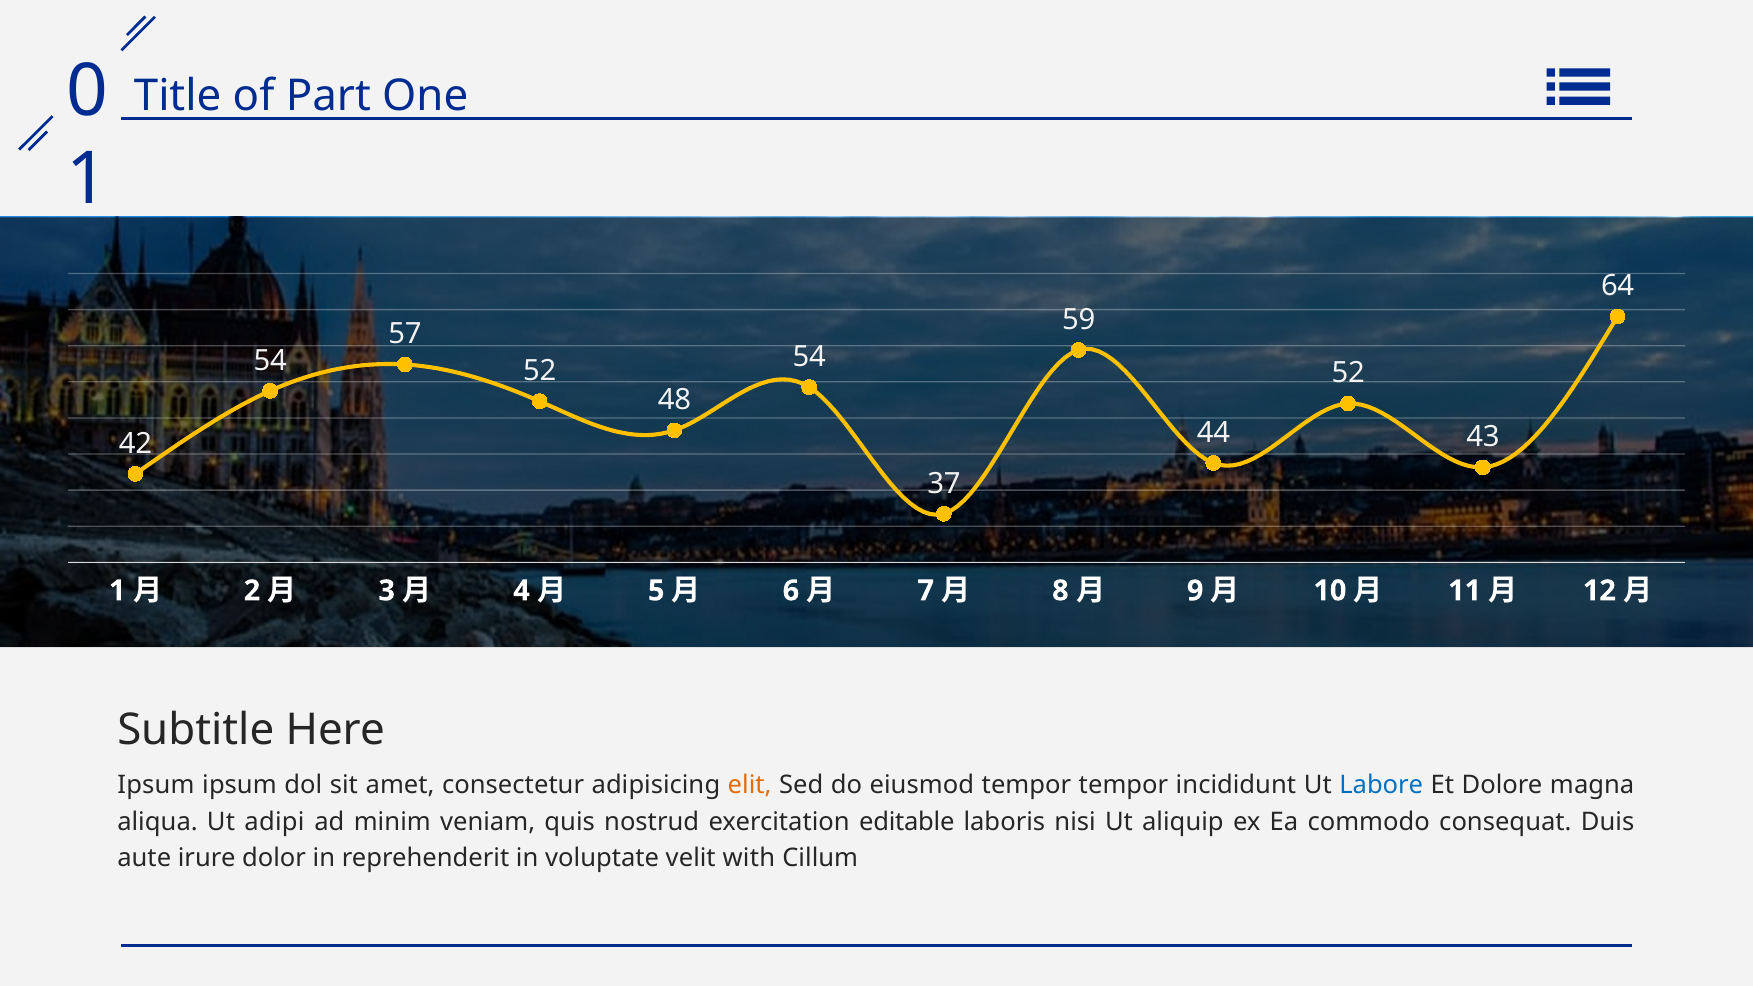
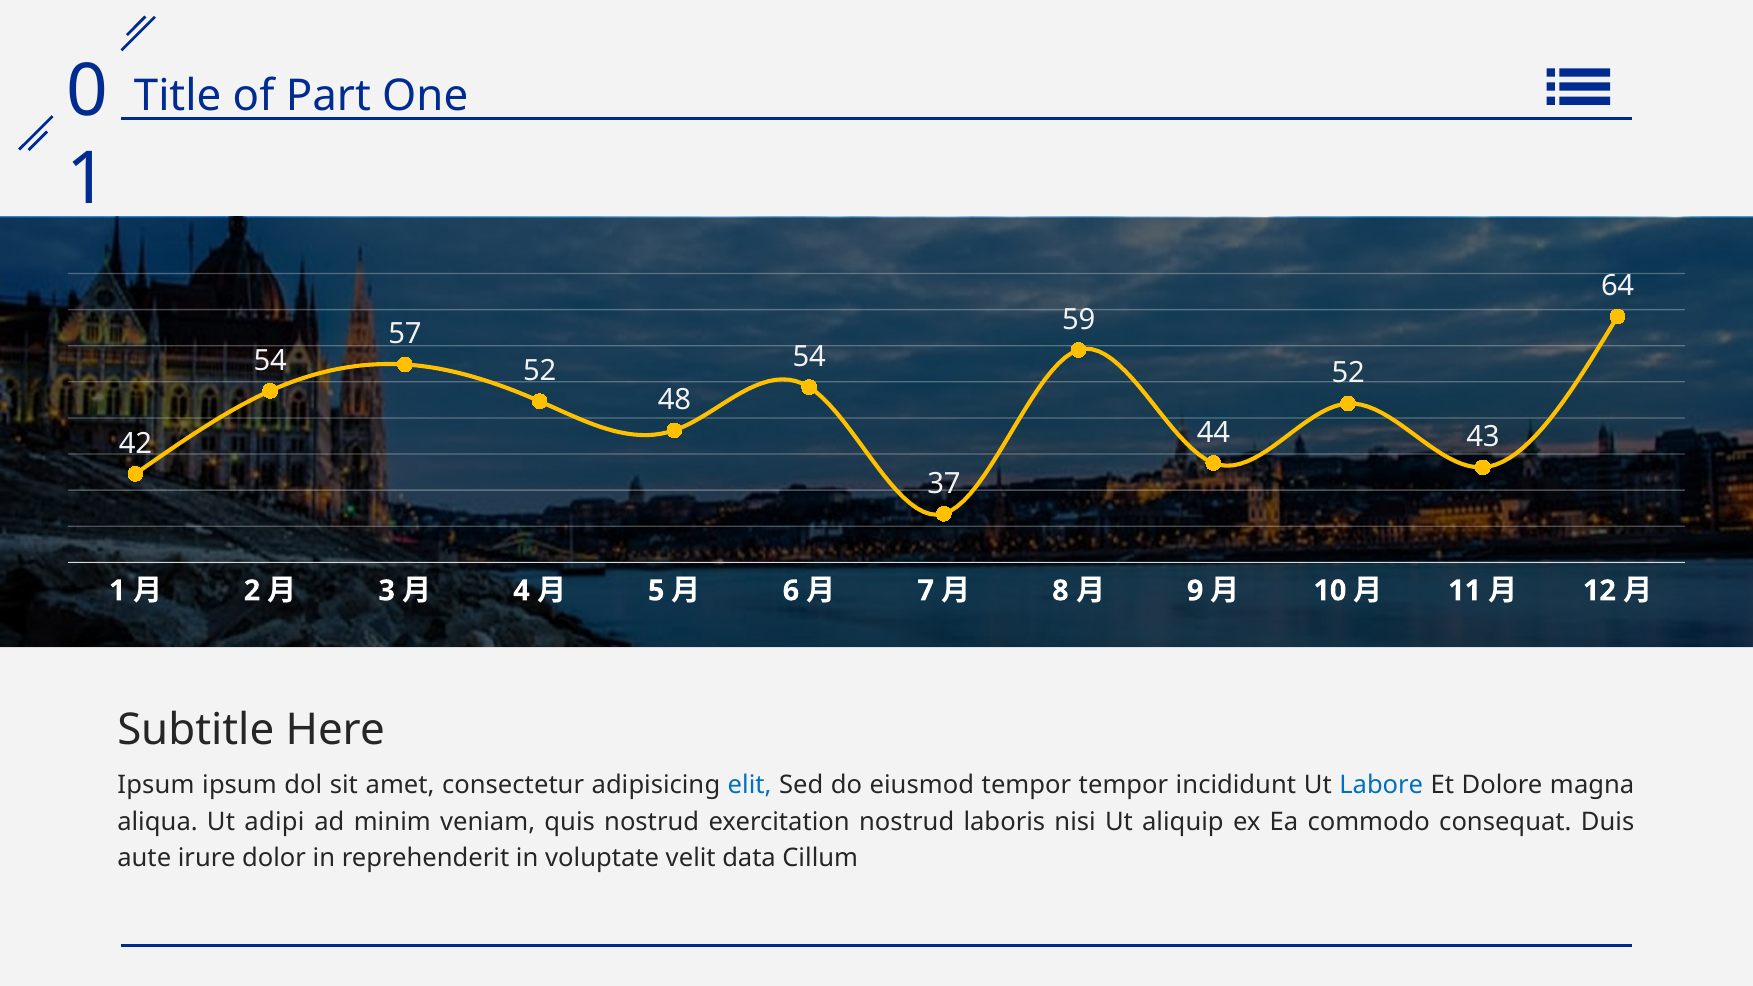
elit colour: orange -> blue
exercitation editable: editable -> nostrud
with: with -> data
